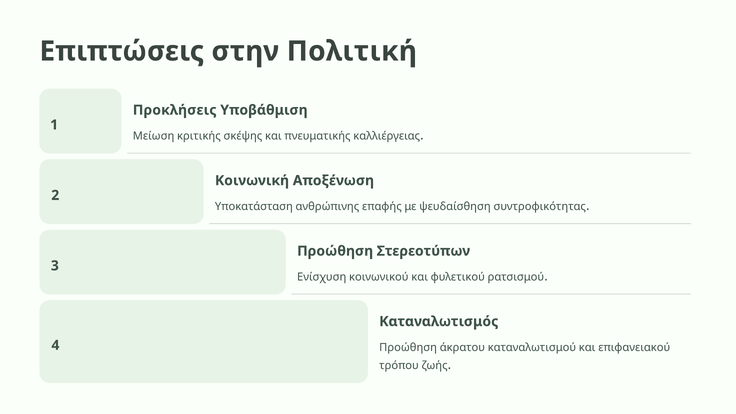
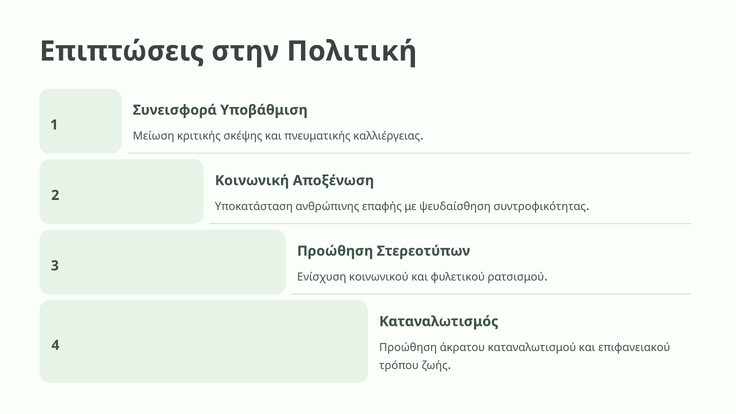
Προκλήσεις: Προκλήσεις -> Συνεισφορά
